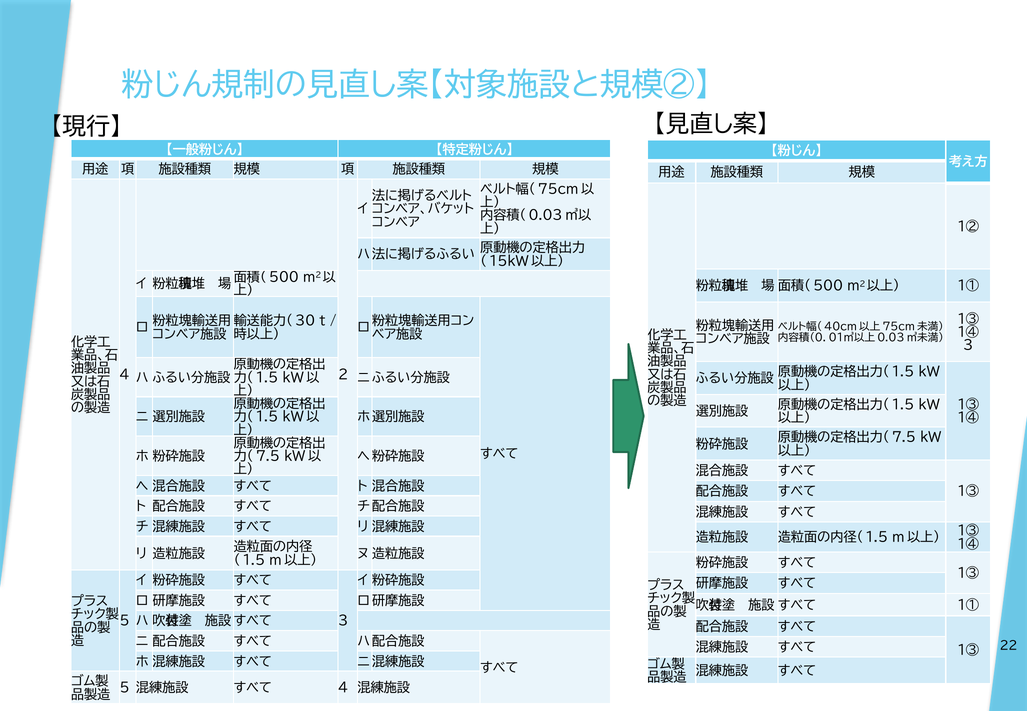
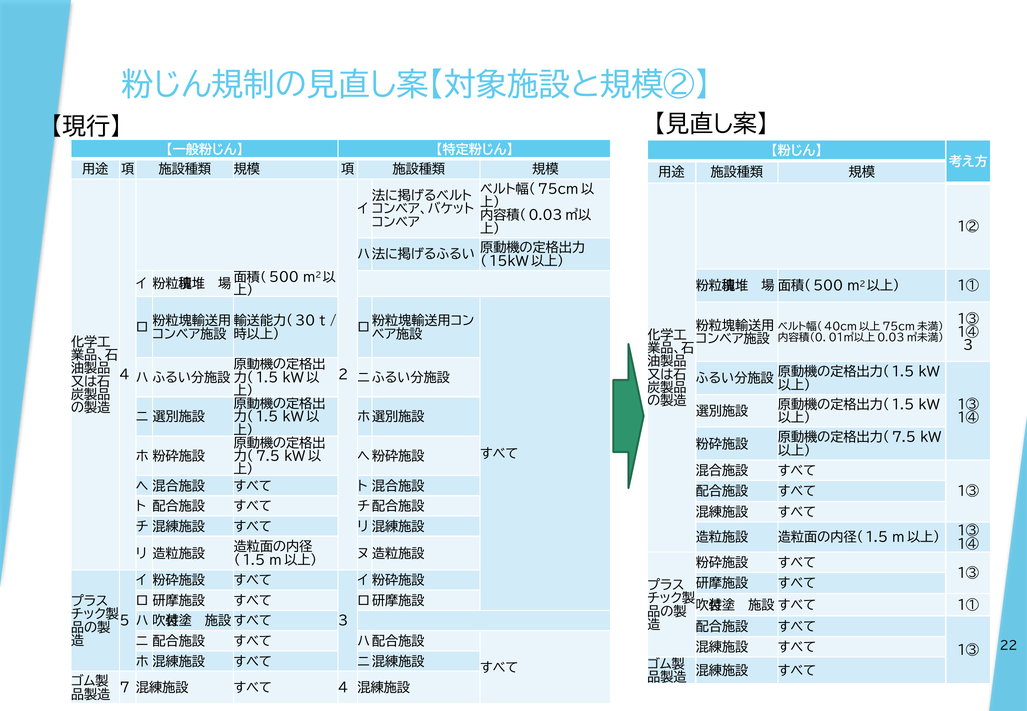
5 at (125, 688): 5 -> 7
